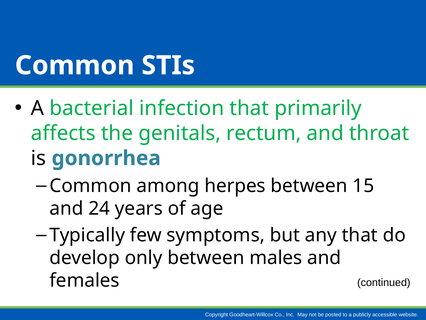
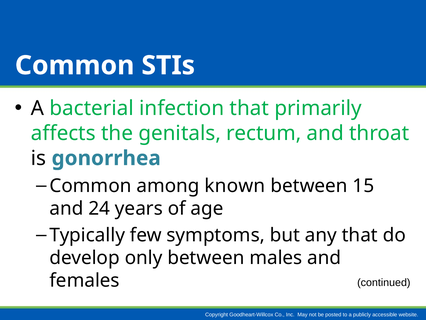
herpes: herpes -> known
